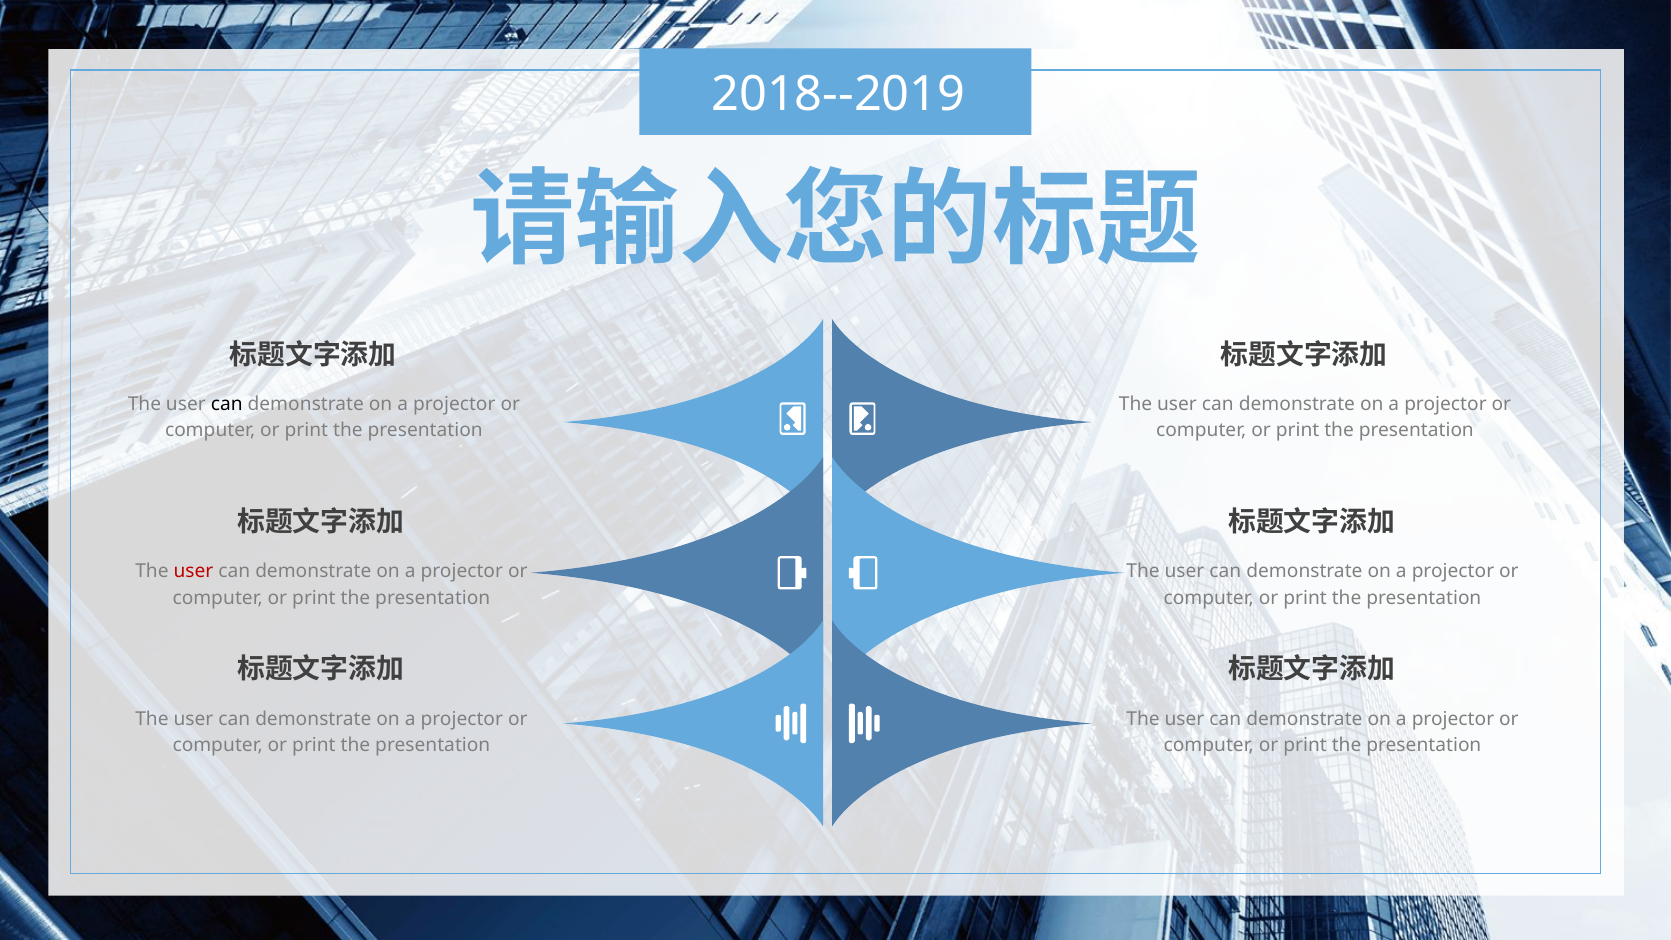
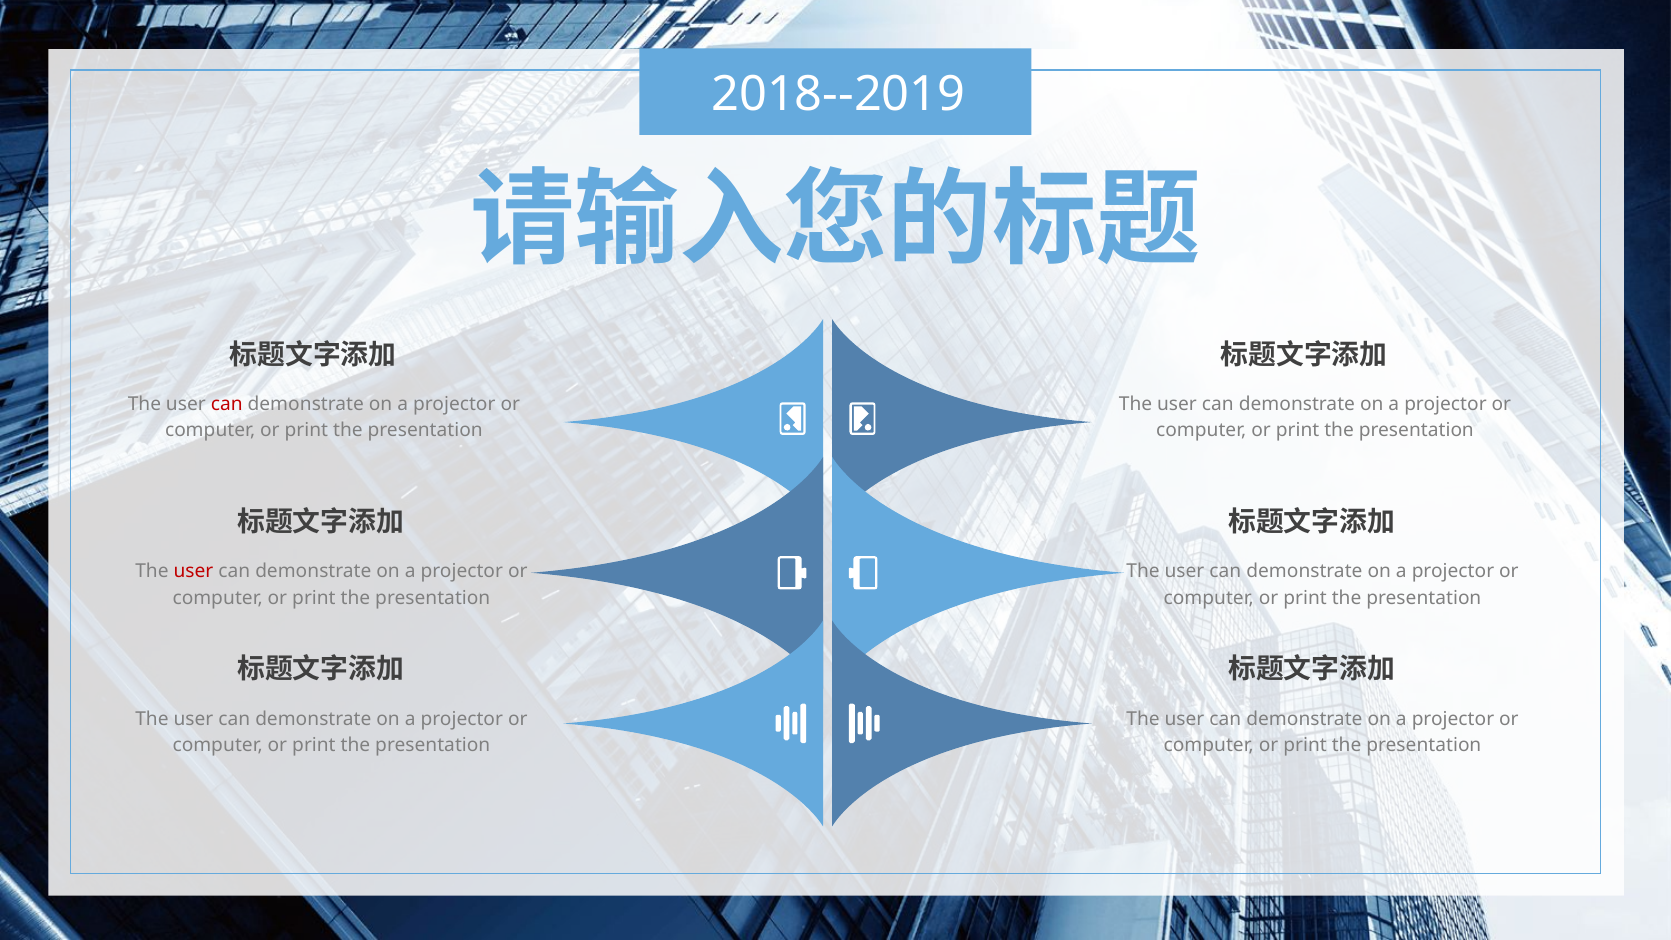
can at (227, 404) colour: black -> red
